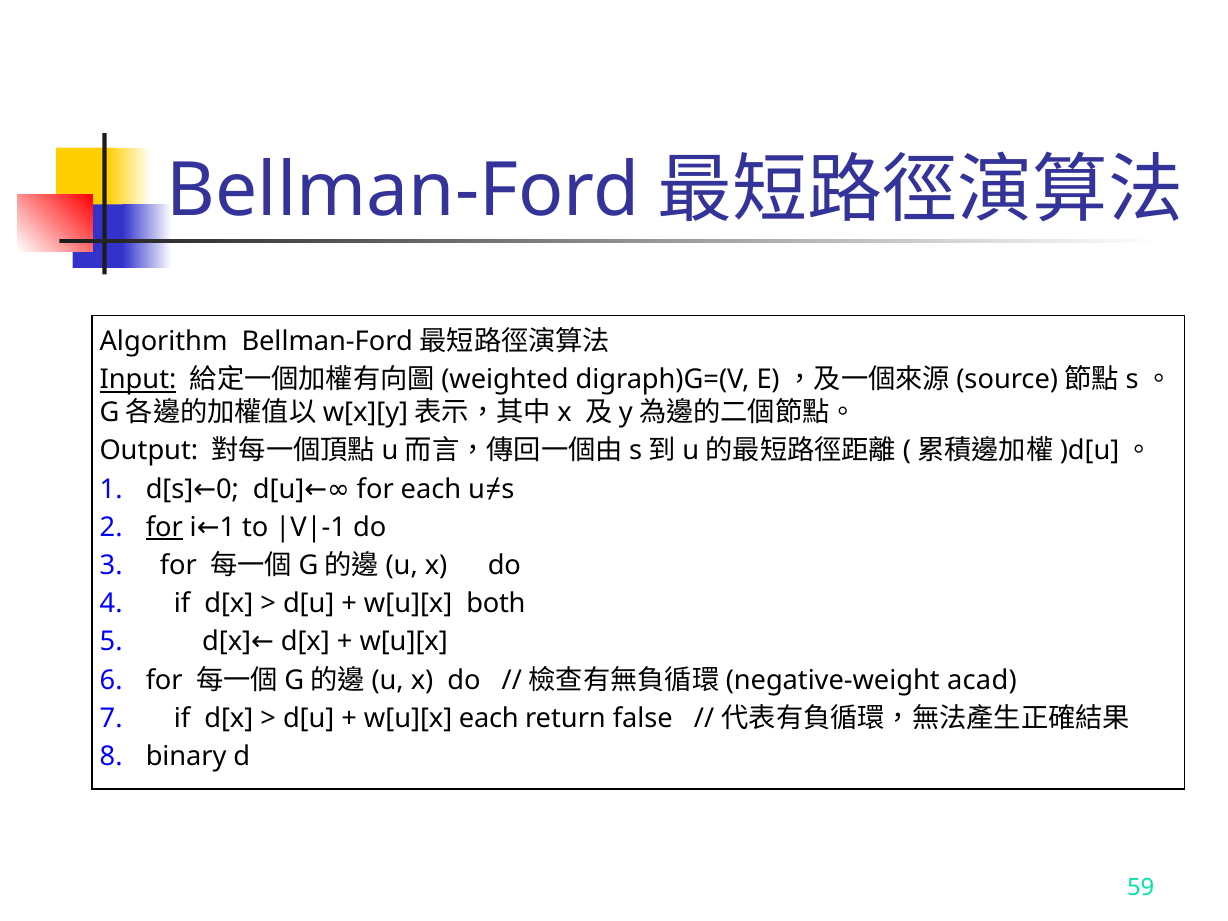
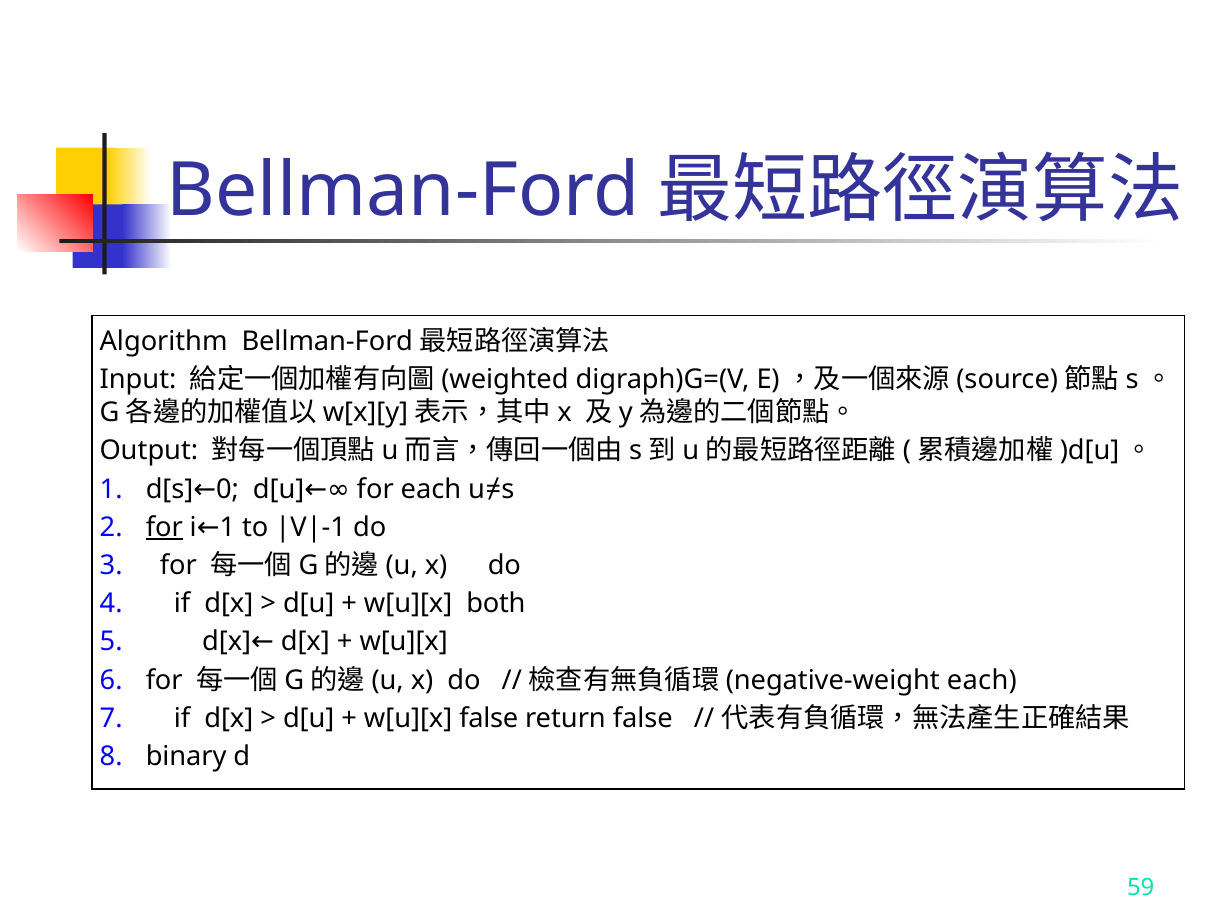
Input underline: present -> none
acad at (982, 680): acad -> each
w[u][x each: each -> false
